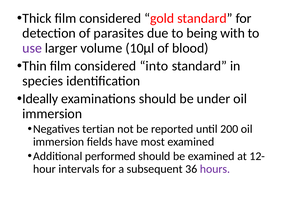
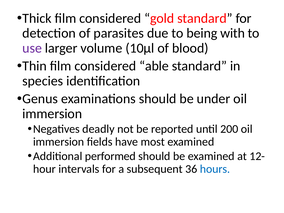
into: into -> able
Ideally: Ideally -> Genus
tertian: tertian -> deadly
hours colour: purple -> blue
